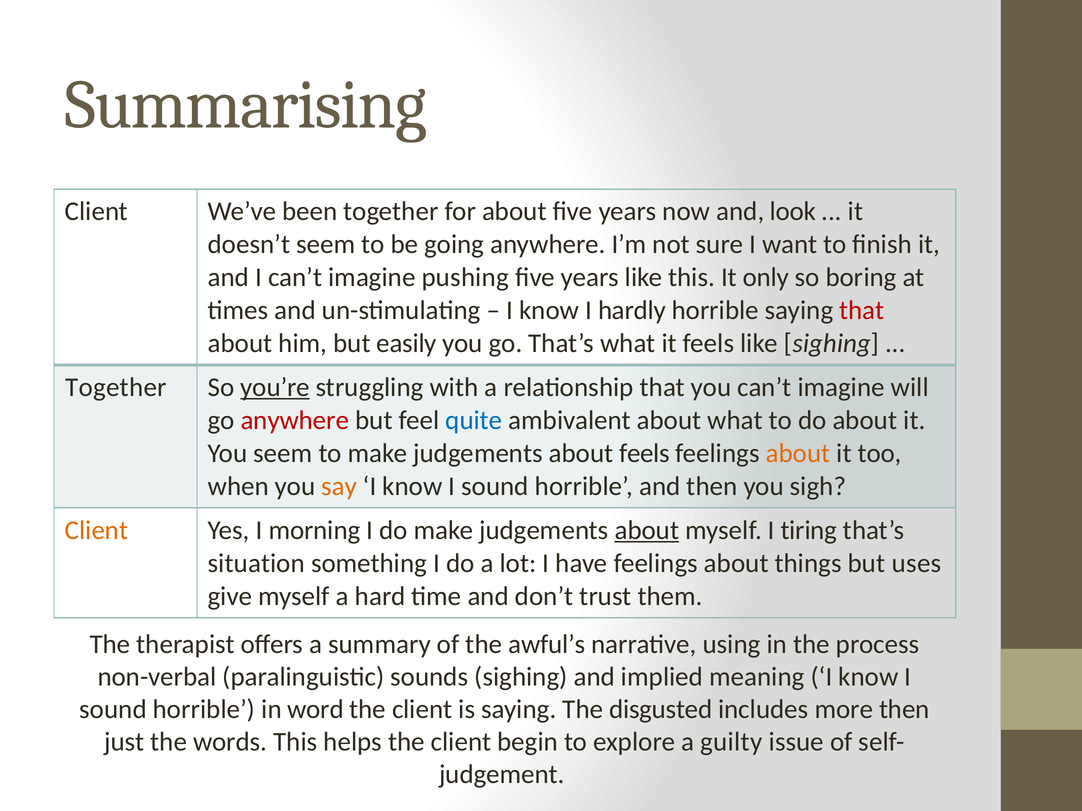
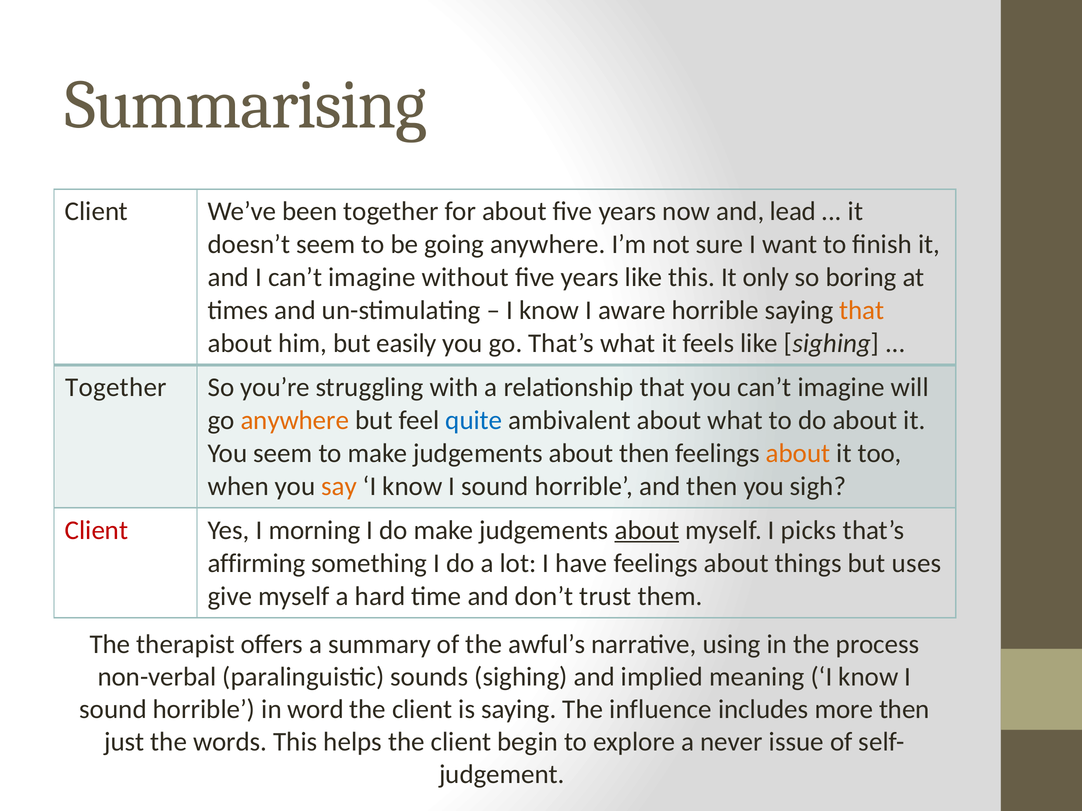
look: look -> lead
pushing: pushing -> without
hardly: hardly -> aware
that at (862, 311) colour: red -> orange
you’re underline: present -> none
anywhere at (295, 421) colour: red -> orange
about feels: feels -> then
Client at (96, 530) colour: orange -> red
tiring: tiring -> picks
situation: situation -> affirming
disgusted: disgusted -> influence
guilty: guilty -> never
